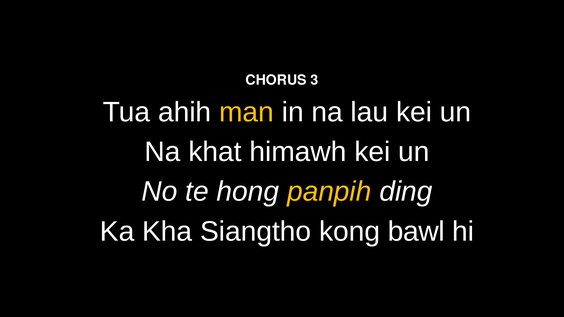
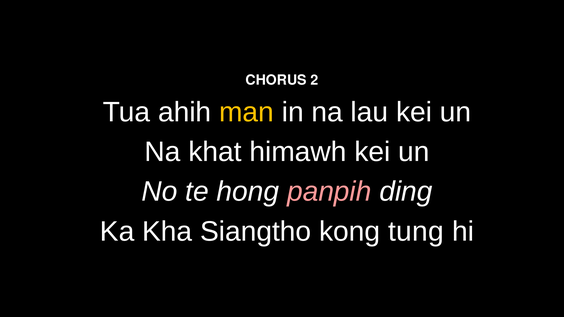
3: 3 -> 2
panpih colour: yellow -> pink
bawl: bawl -> tung
